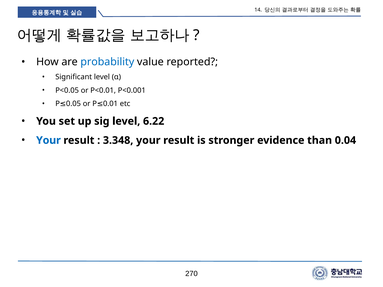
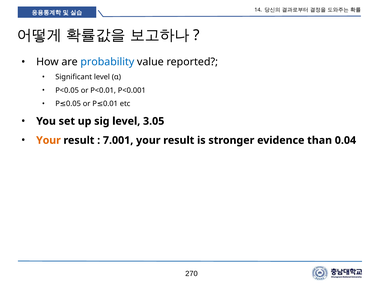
6.22: 6.22 -> 3.05
Your at (48, 140) colour: blue -> orange
3.348: 3.348 -> 7.001
